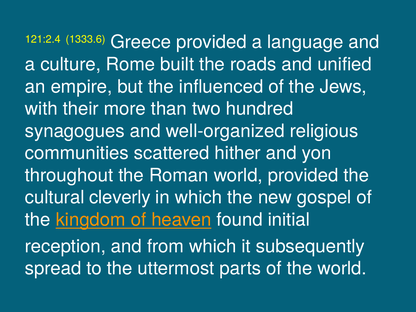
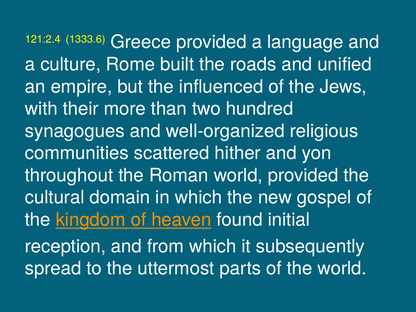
cleverly: cleverly -> domain
